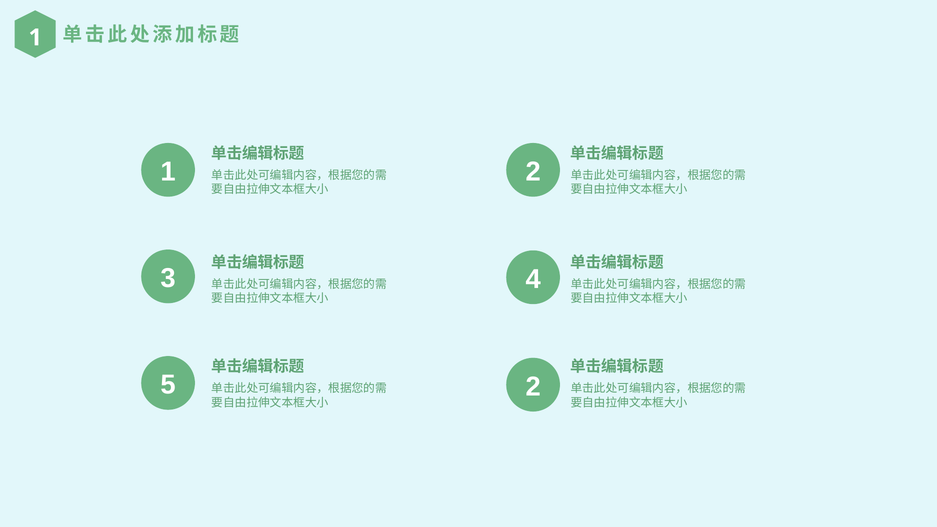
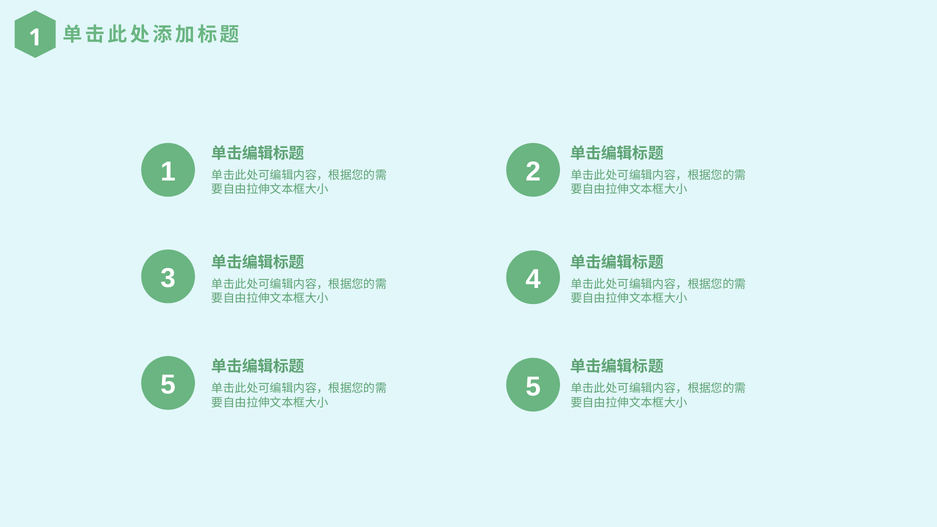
5 2: 2 -> 5
